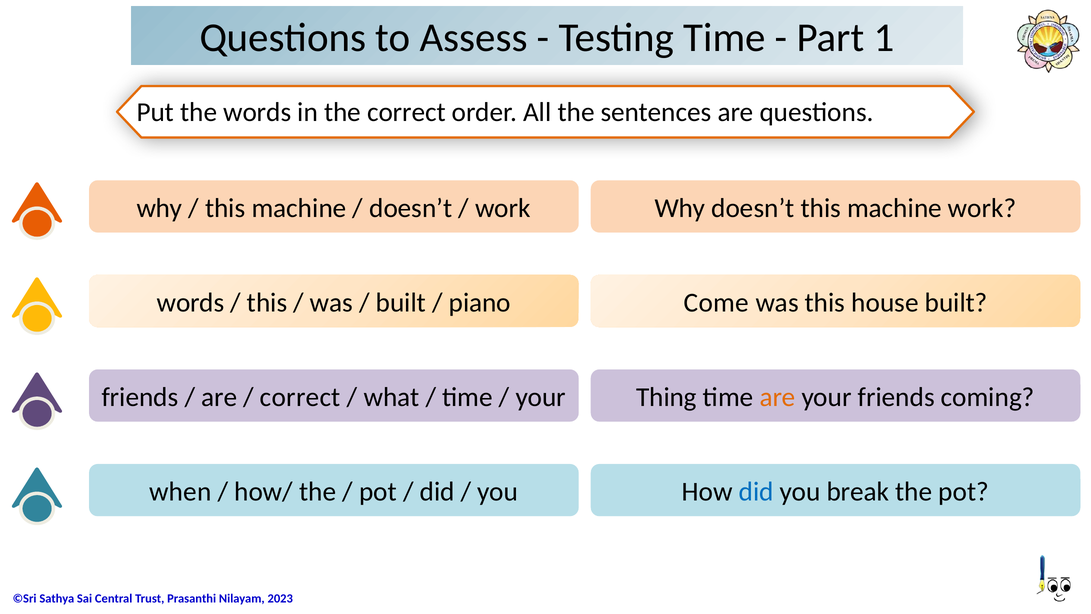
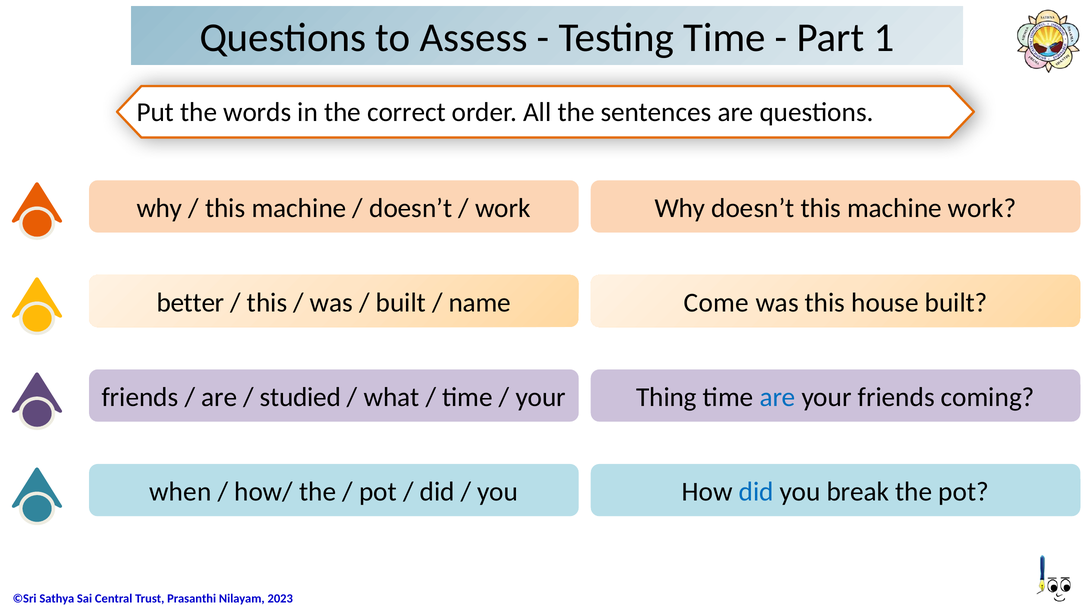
words at (191, 303): words -> better
piano: piano -> name
correct at (300, 397): correct -> studied
are at (778, 397) colour: orange -> blue
